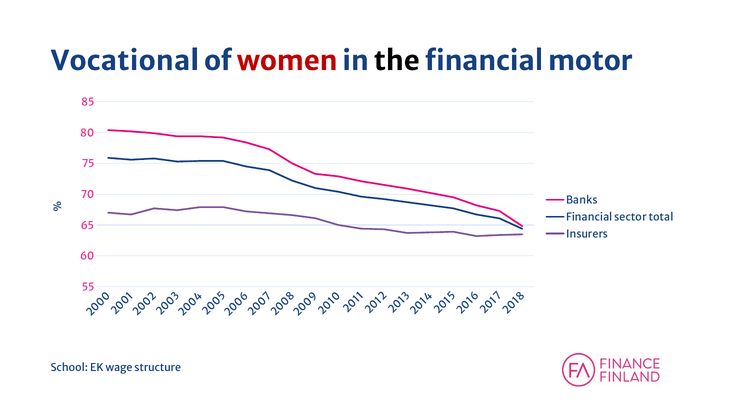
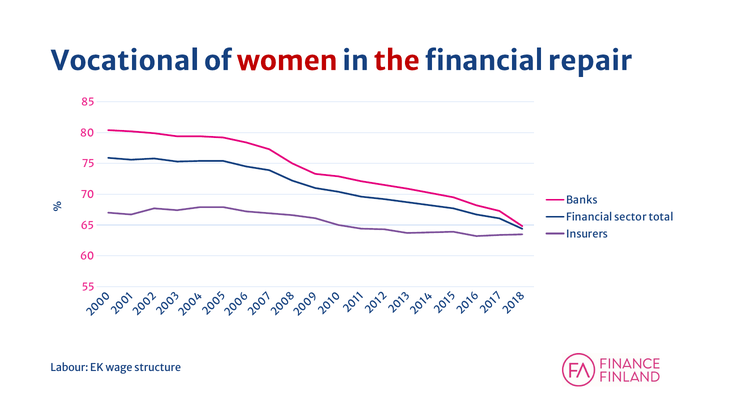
the colour: black -> red
motor: motor -> repair
School: School -> Labour
